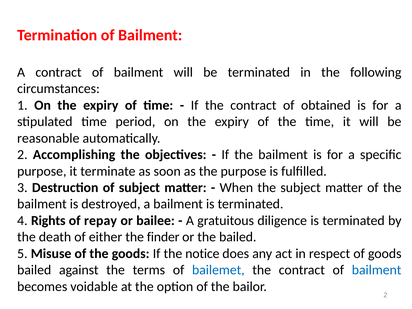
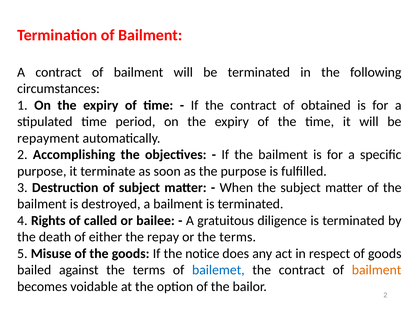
reasonable: reasonable -> repayment
repay: repay -> called
finder: finder -> repay
or the bailed: bailed -> terms
bailment at (377, 270) colour: blue -> orange
